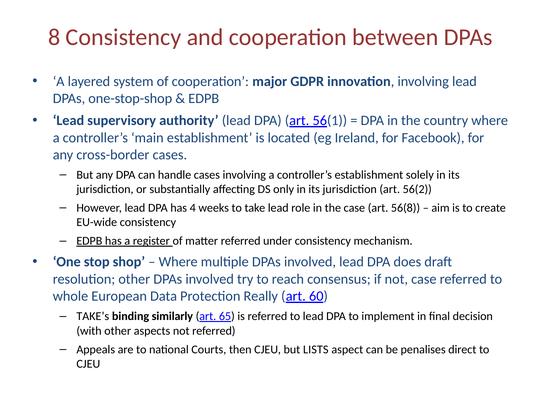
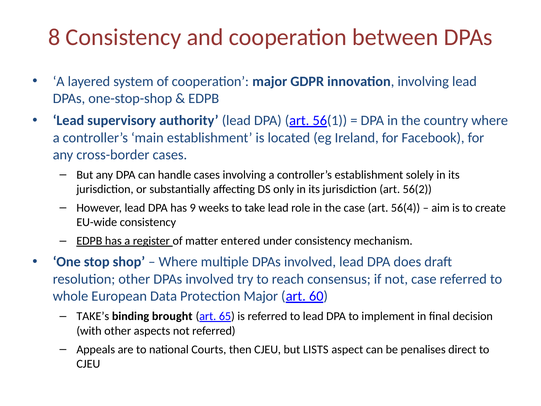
4: 4 -> 9
56(8: 56(8 -> 56(4
matter referred: referred -> entered
Protection Really: Really -> Major
similarly: similarly -> brought
